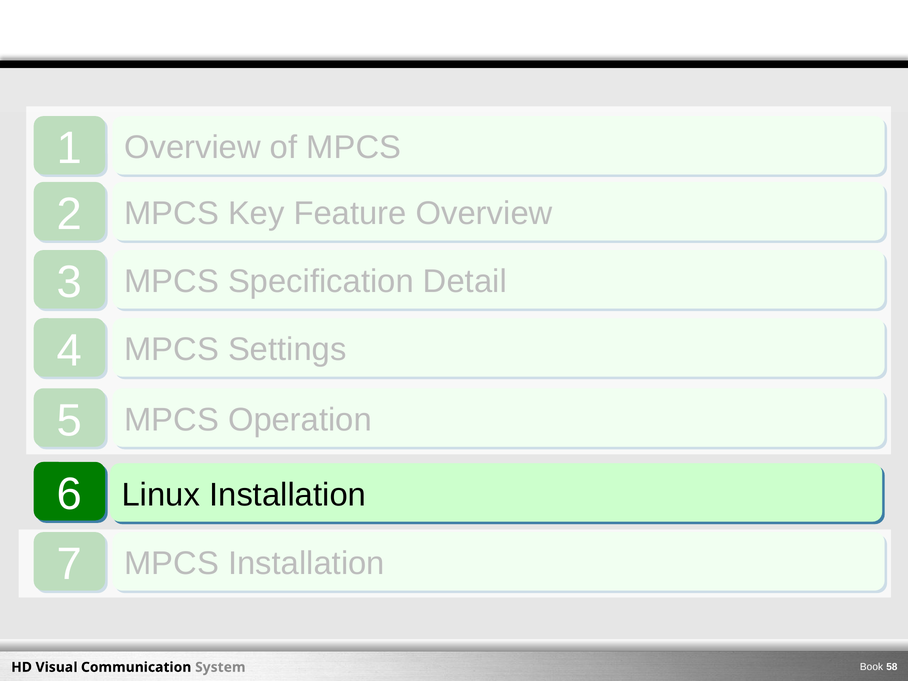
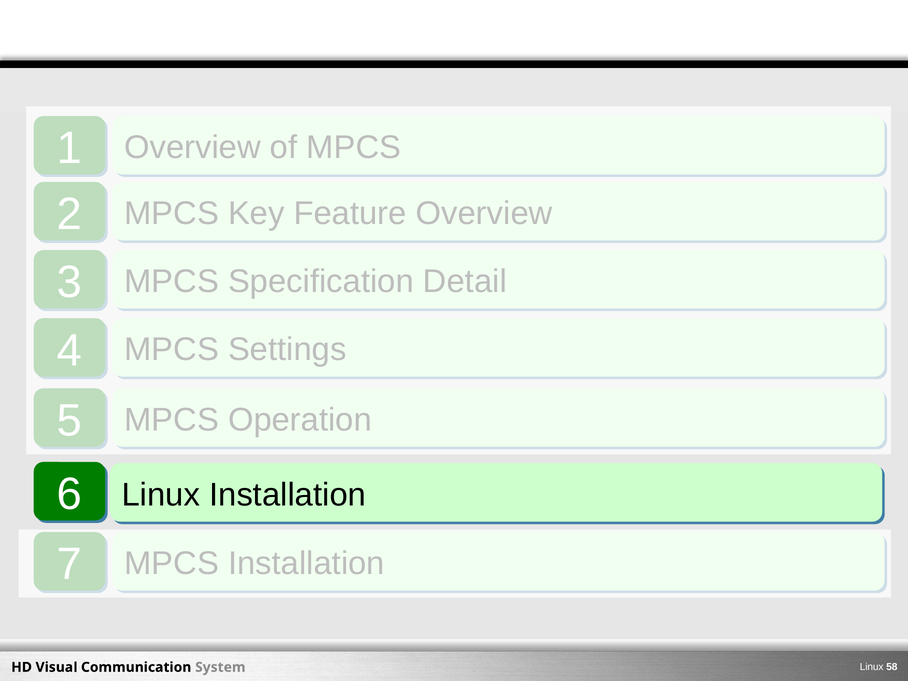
Book at (872, 667): Book -> Linux
